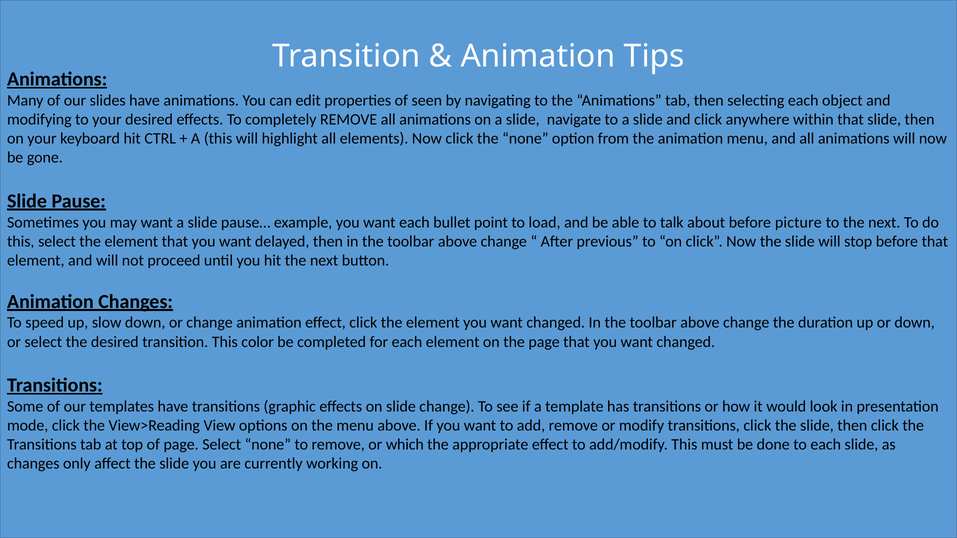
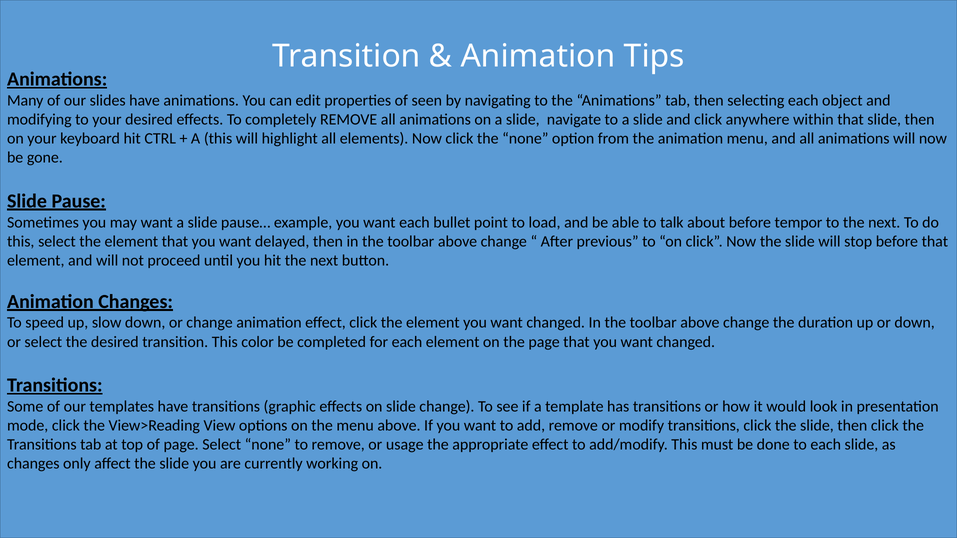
picture: picture -> tempor
which: which -> usage
